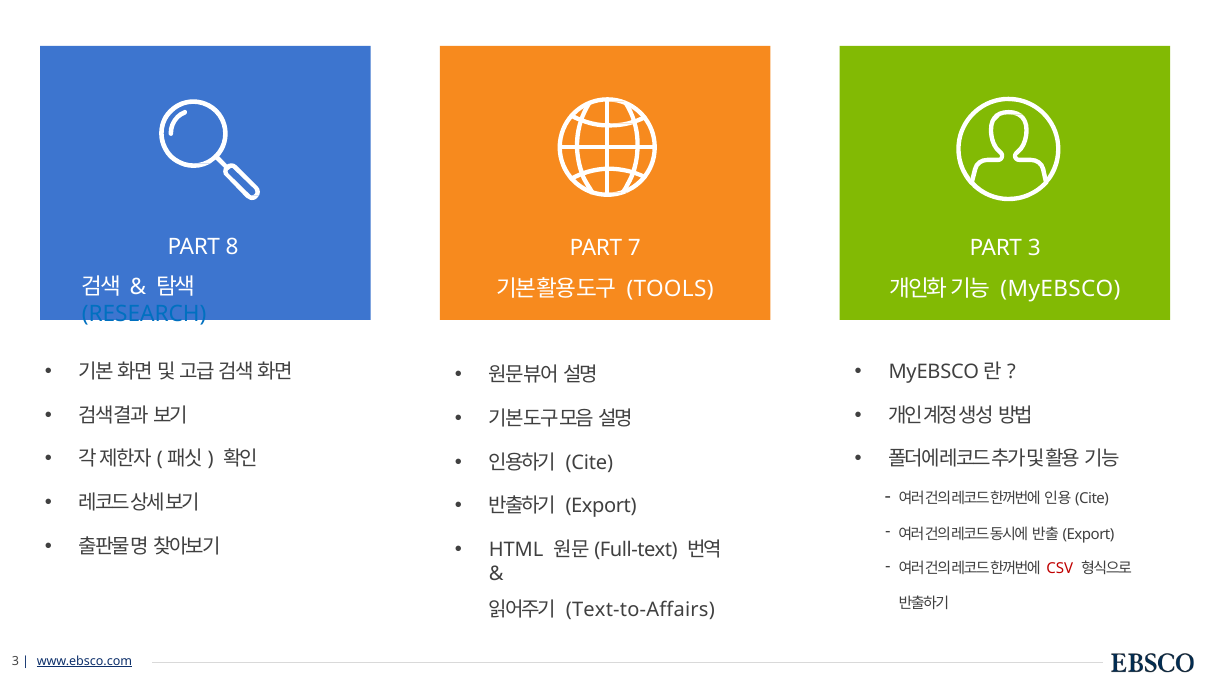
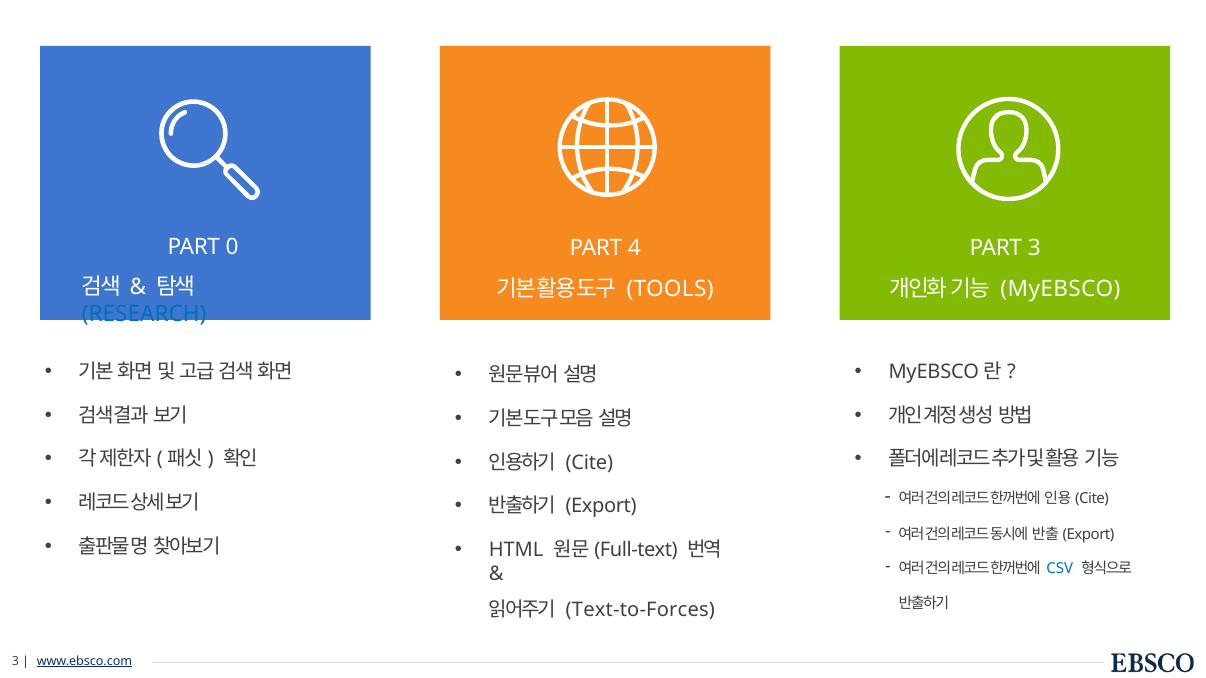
8: 8 -> 0
7: 7 -> 4
CSV colour: red -> blue
Text-to-Affairs: Text-to-Affairs -> Text-to-Forces
